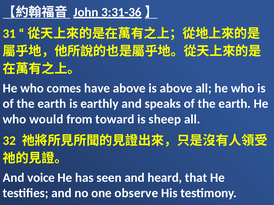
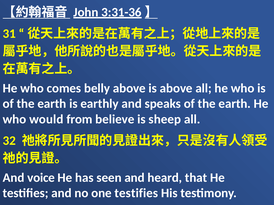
have: have -> belly
toward: toward -> believe
one observe: observe -> testifies
